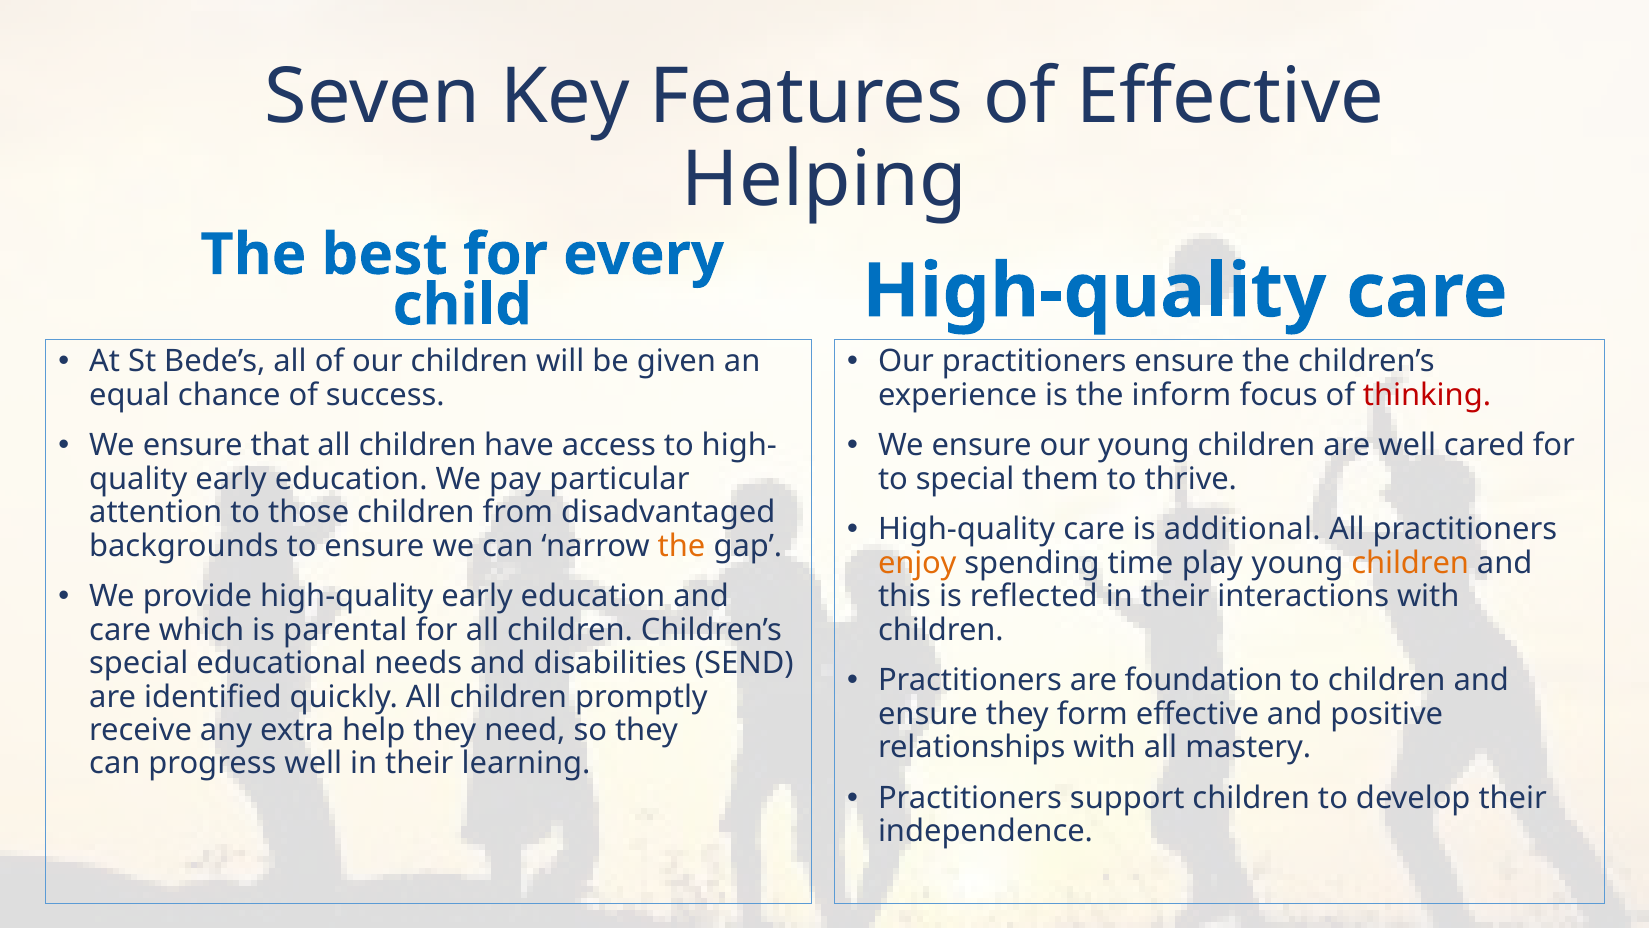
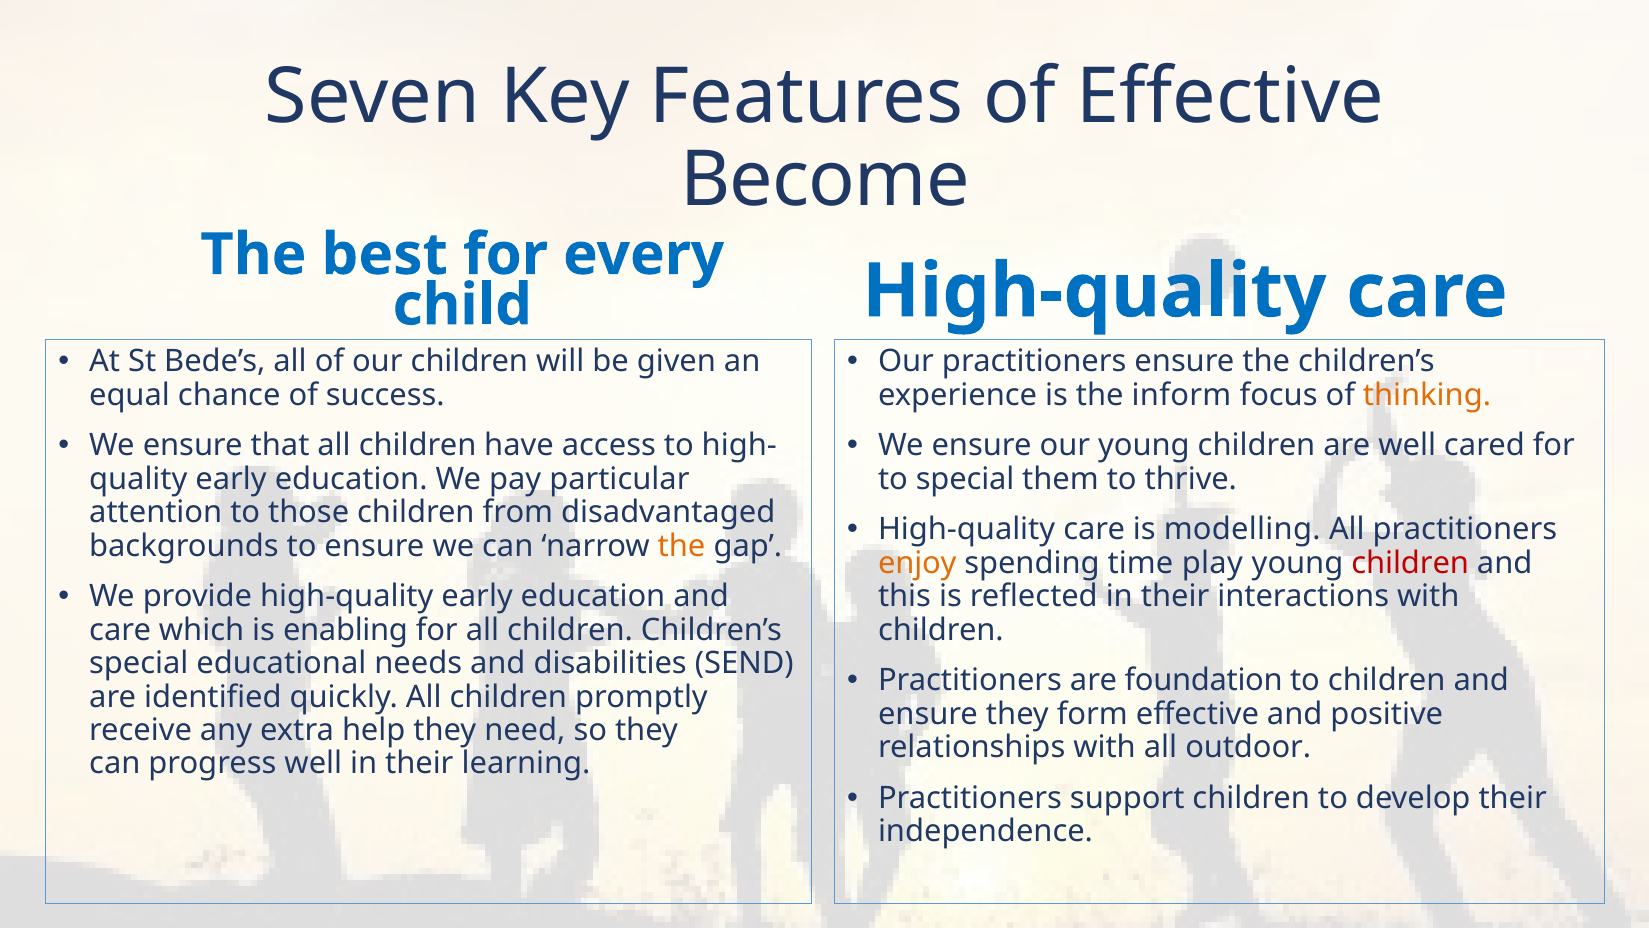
Helping: Helping -> Become
thinking colour: red -> orange
additional: additional -> modelling
children at (1410, 563) colour: orange -> red
parental: parental -> enabling
mastery: mastery -> outdoor
